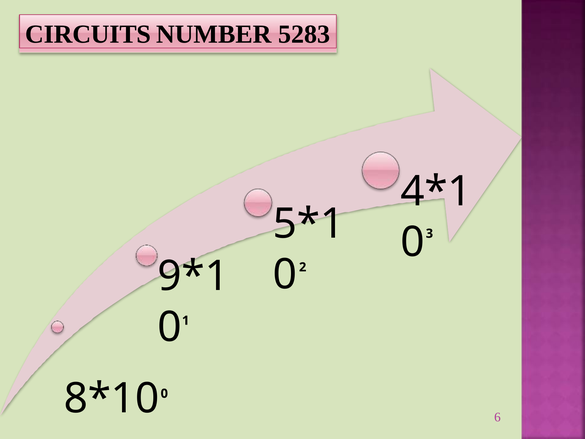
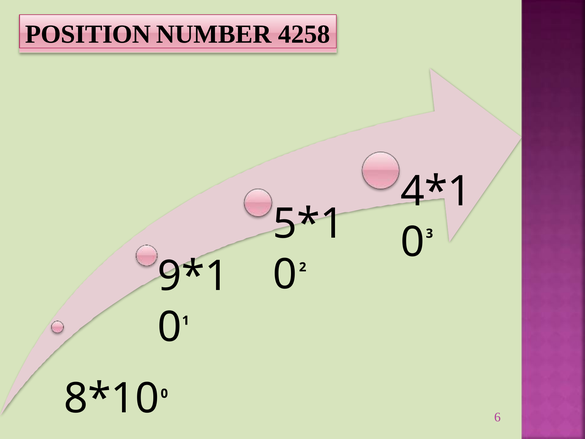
CIRCUITS: CIRCUITS -> POSITION
5283: 5283 -> 4258
